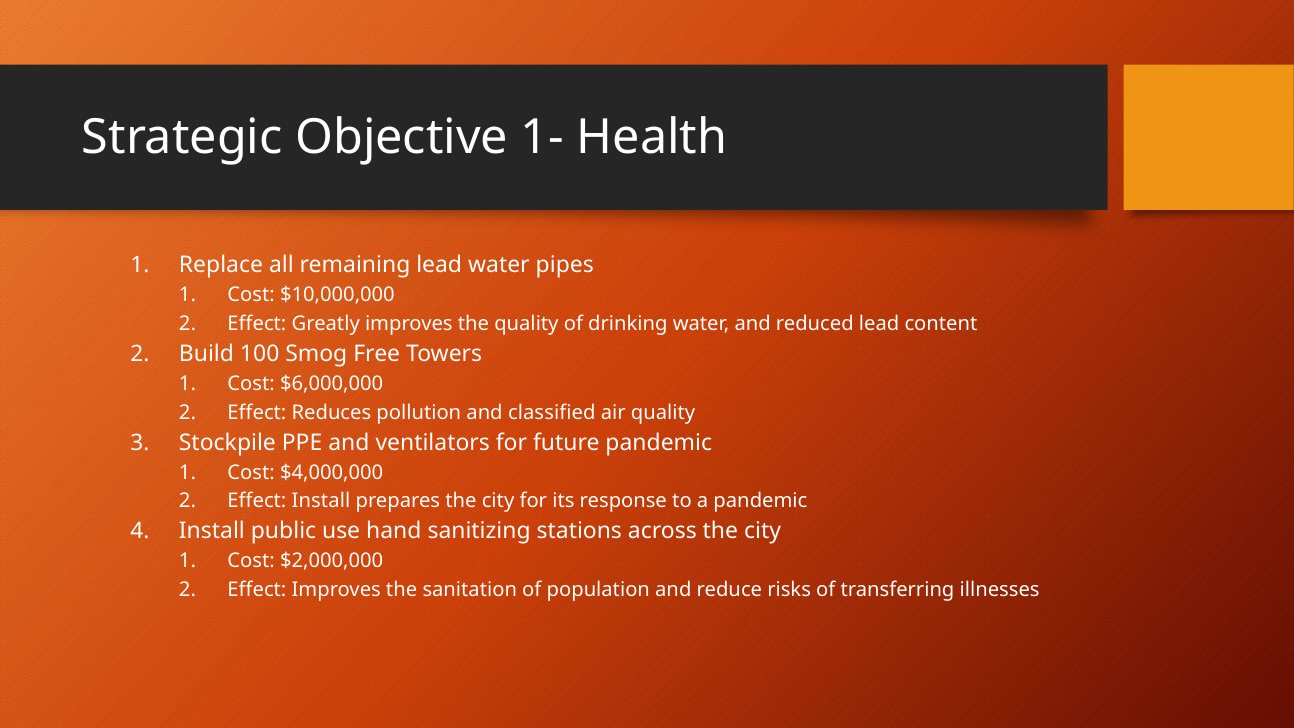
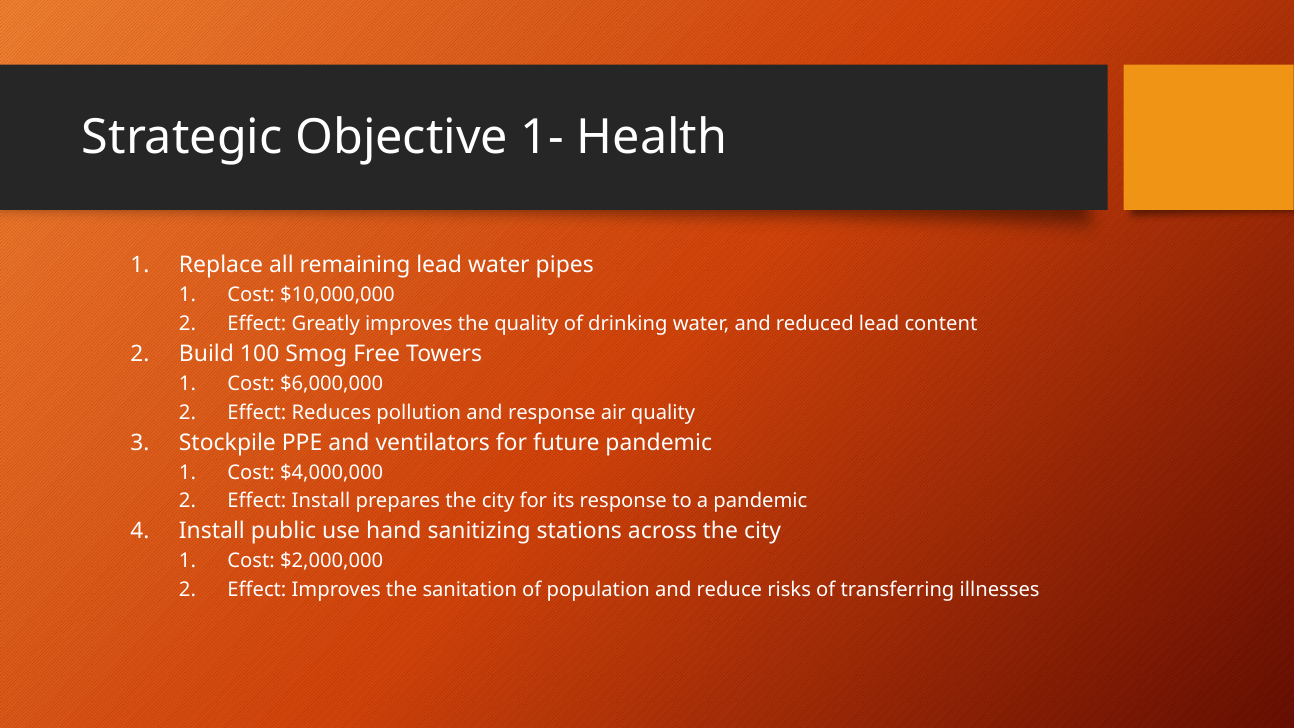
and classified: classified -> response
